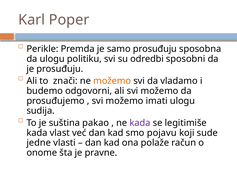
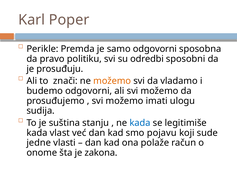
samo prosuđuju: prosuđuju -> odgovorni
da ulogu: ulogu -> pravo
pakao: pakao -> stanju
kada at (140, 123) colour: purple -> blue
pravne: pravne -> zakona
